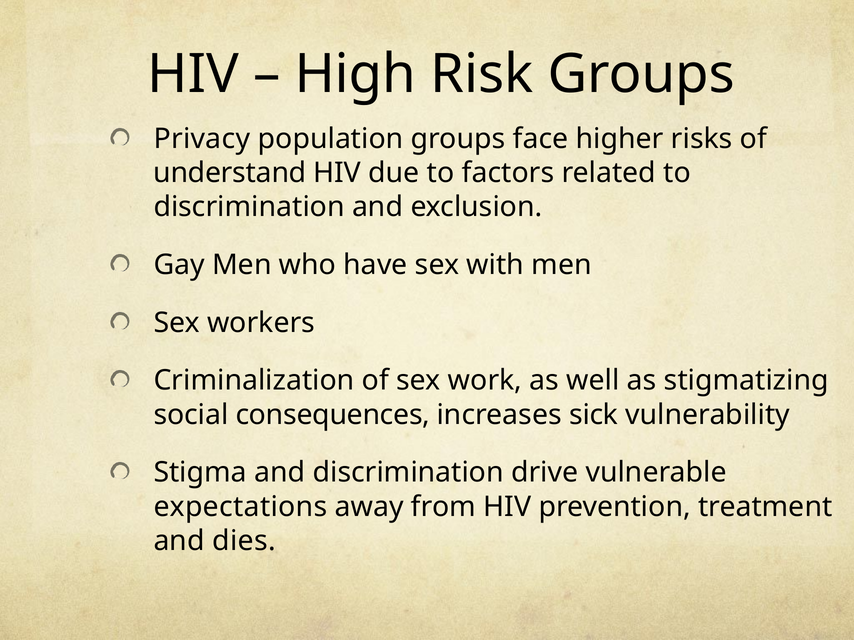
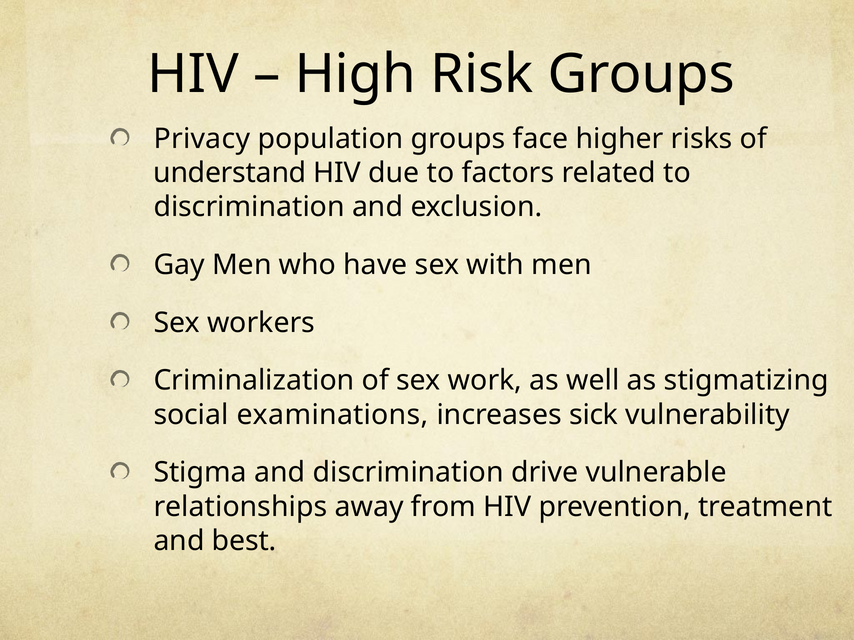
consequences: consequences -> examinations
expectations: expectations -> relationships
dies: dies -> best
